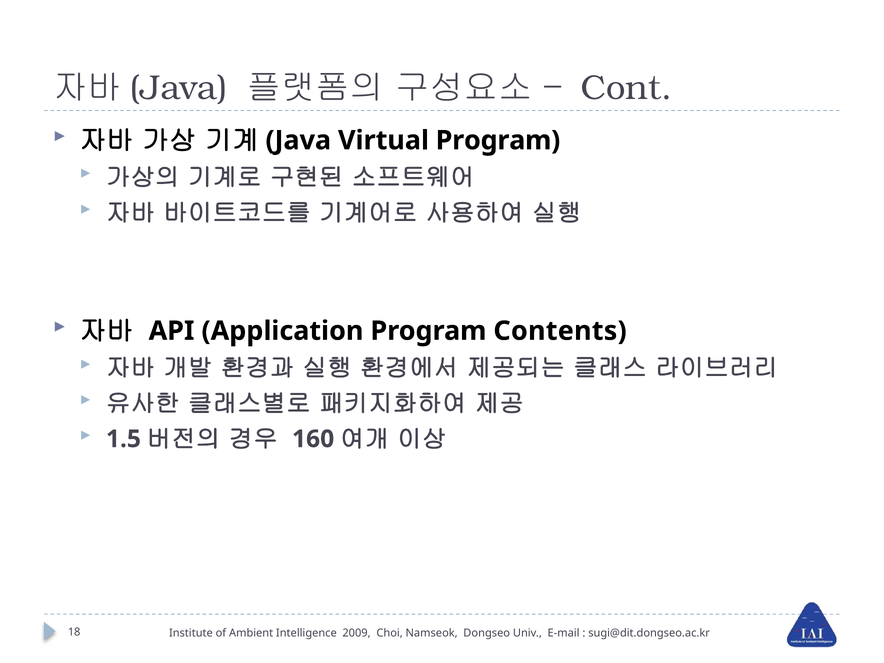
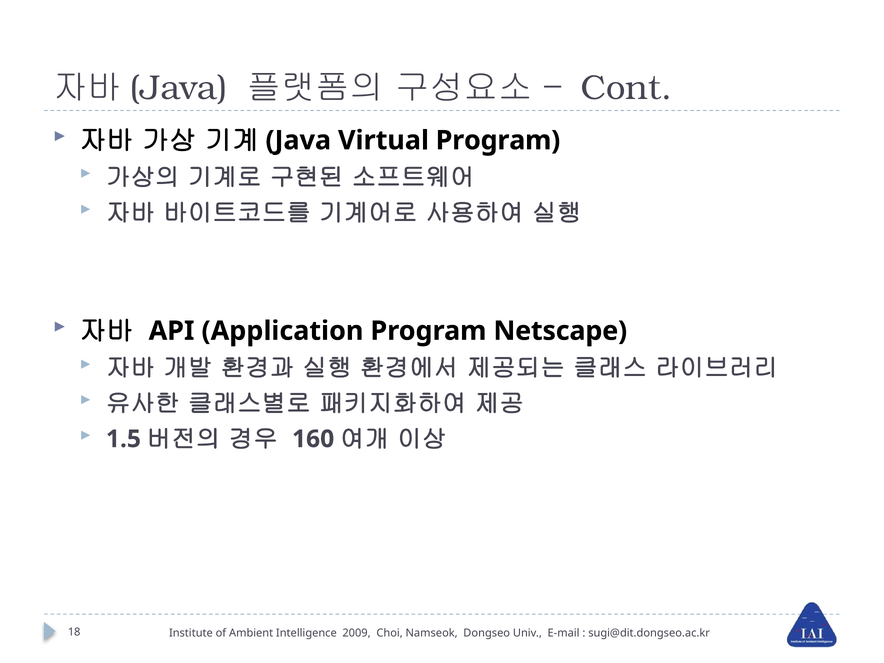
Contents: Contents -> Netscape
